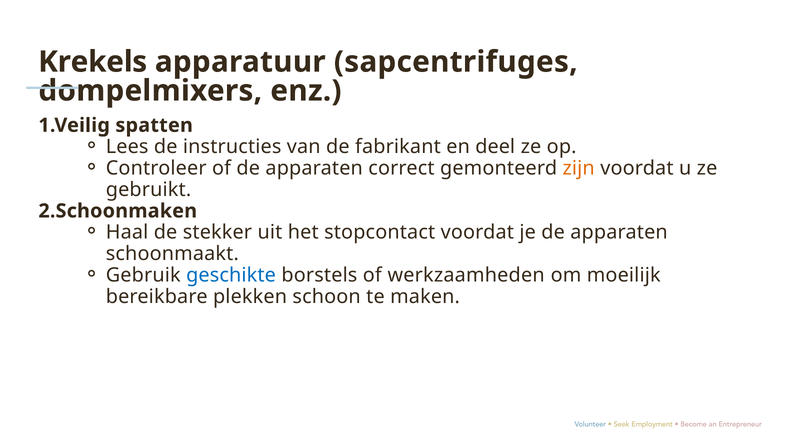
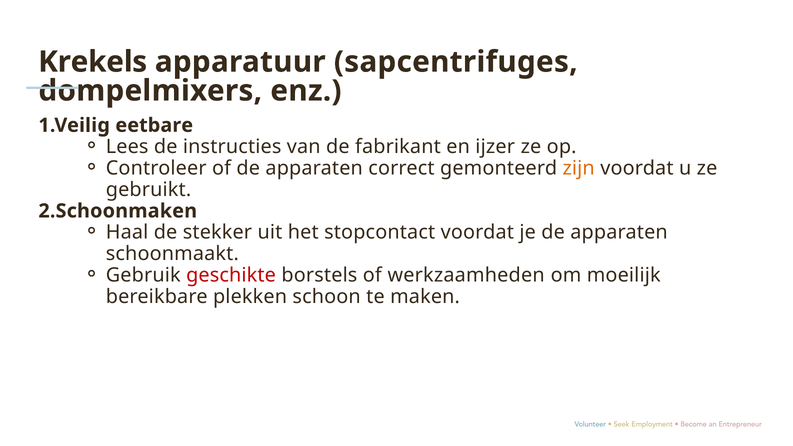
spatten: spatten -> eetbare
deel: deel -> ijzer
geschikte colour: blue -> red
